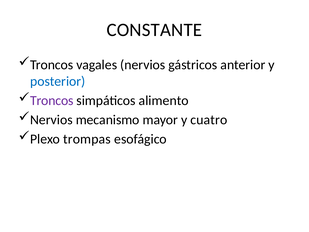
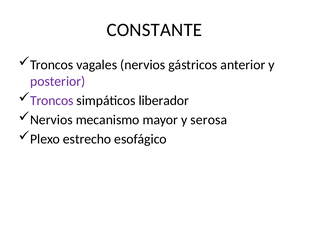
posterior colour: blue -> purple
alimento: alimento -> liberador
cuatro: cuatro -> serosa
trompas: trompas -> estrecho
